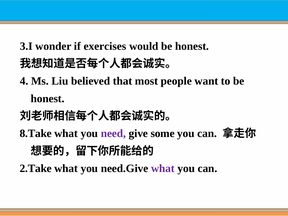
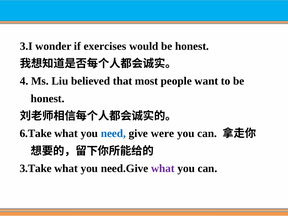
8.Take: 8.Take -> 6.Take
need colour: purple -> blue
some: some -> were
2.Take: 2.Take -> 3.Take
